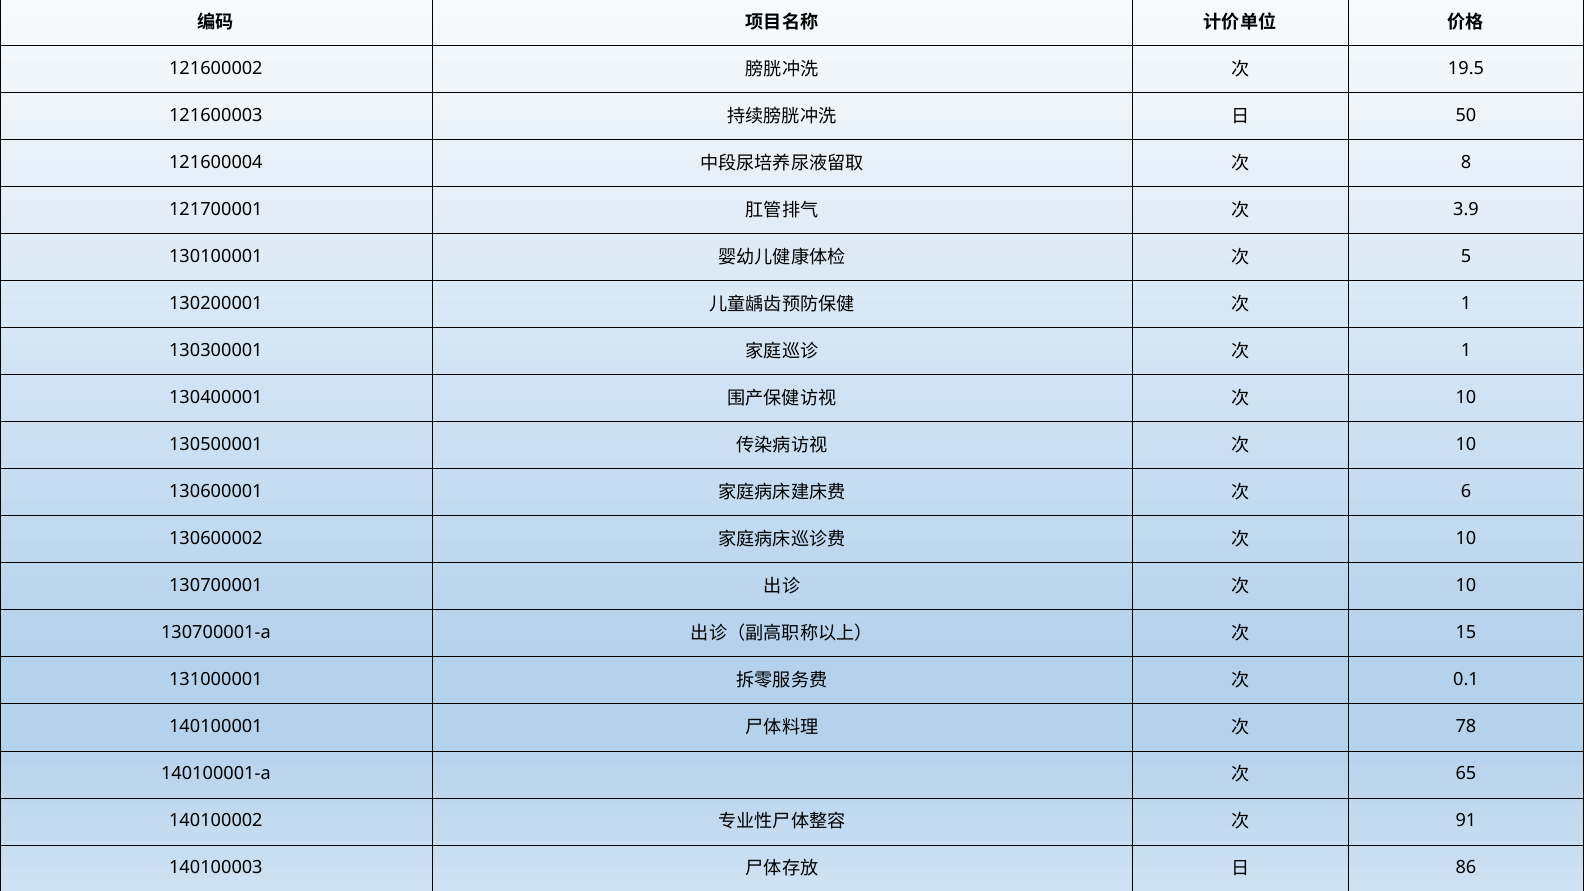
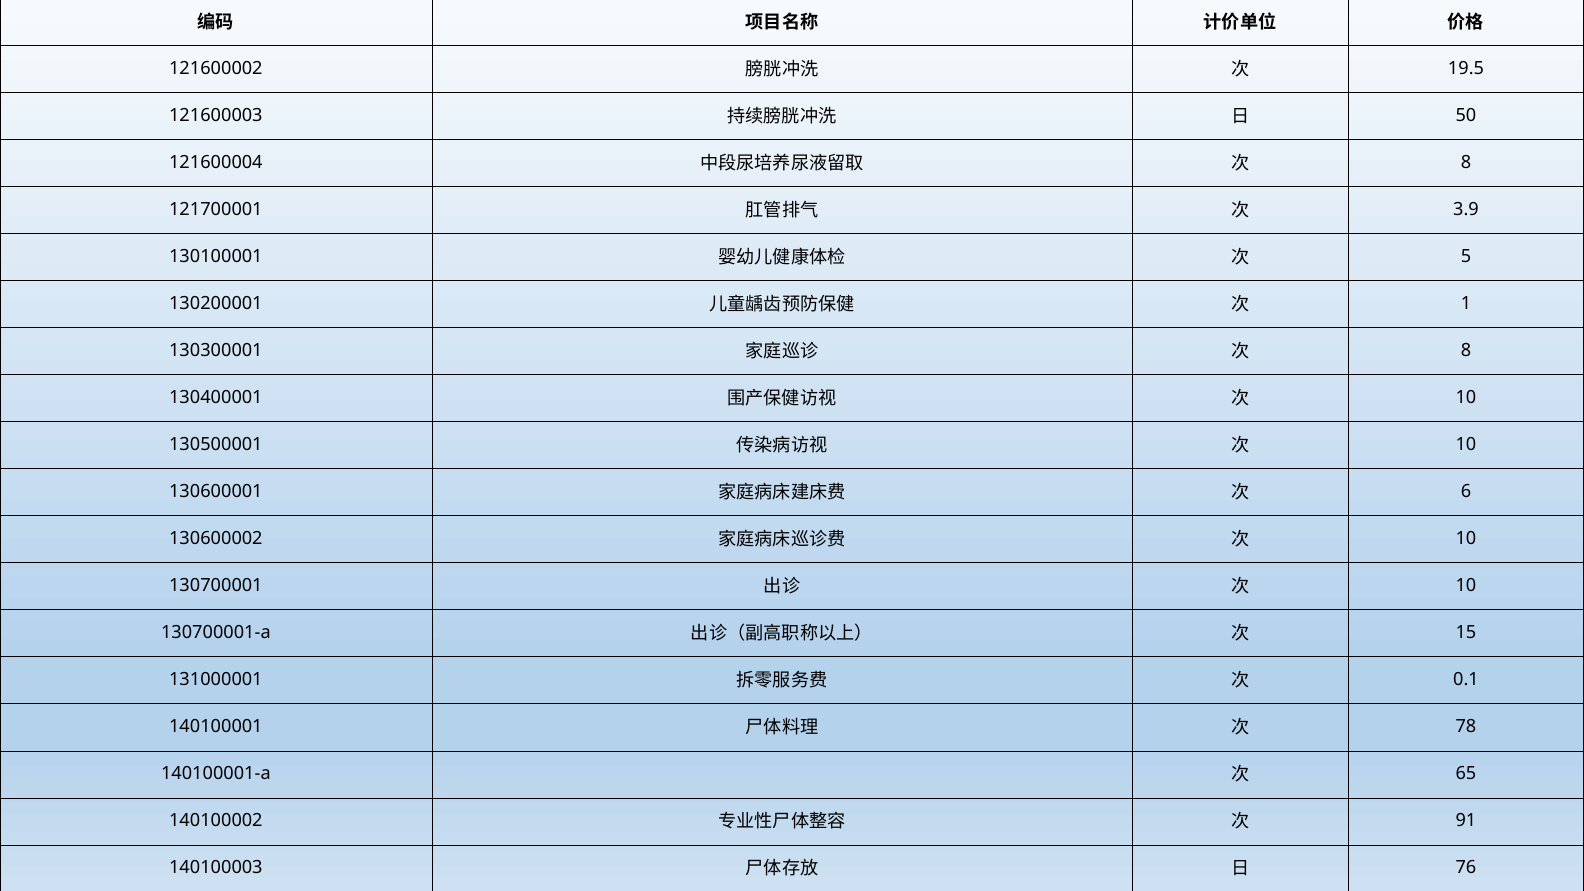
1 at (1466, 350): 1 -> 8
86: 86 -> 76
